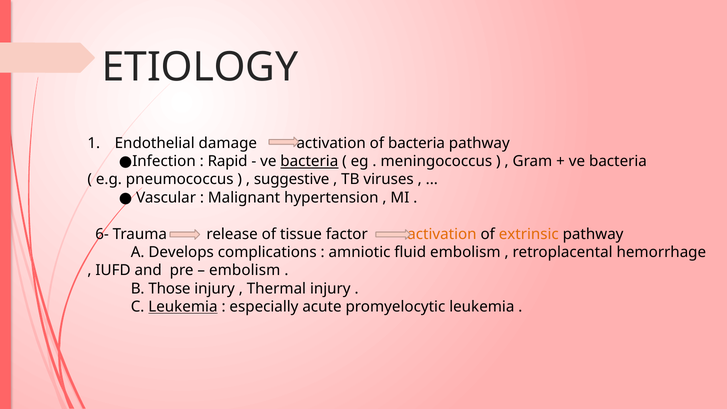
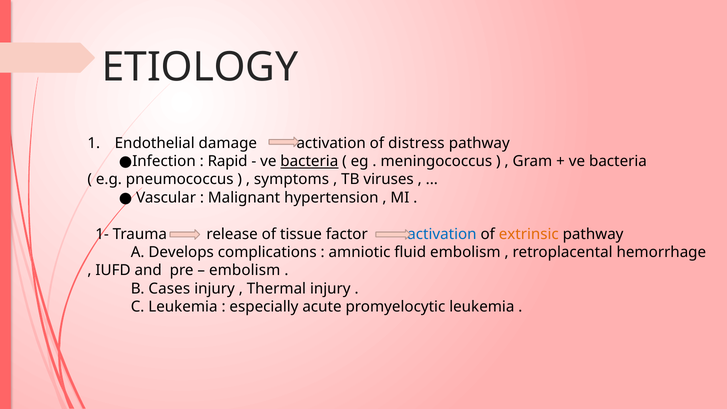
of bacteria: bacteria -> distress
suggestive: suggestive -> symptoms
6-: 6- -> 1-
activation at (442, 234) colour: orange -> blue
Those: Those -> Cases
Leukemia at (183, 307) underline: present -> none
